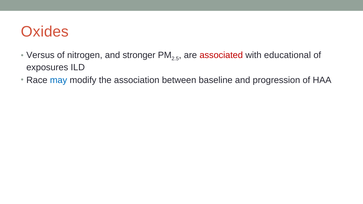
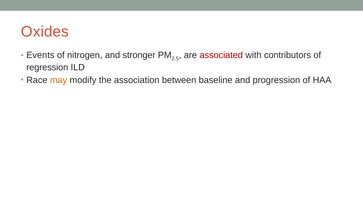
Versus: Versus -> Events
educational: educational -> contributors
exposures: exposures -> regression
may colour: blue -> orange
